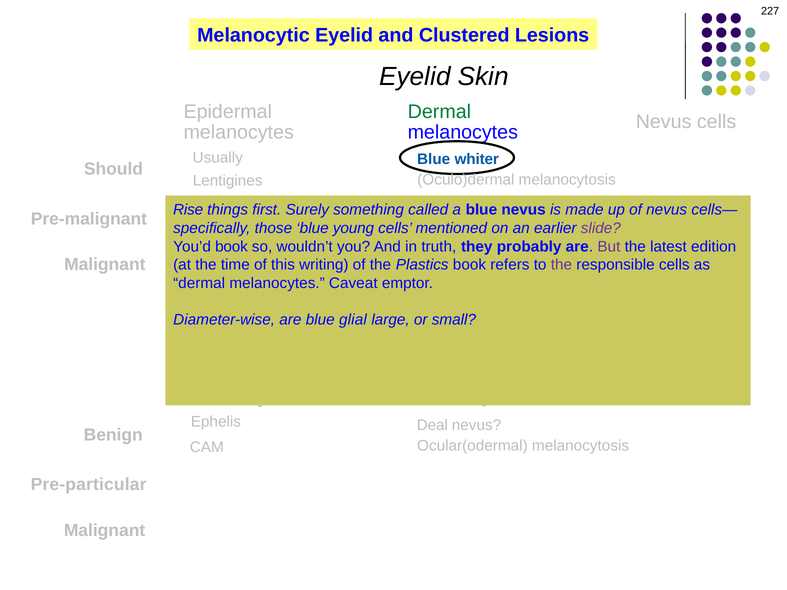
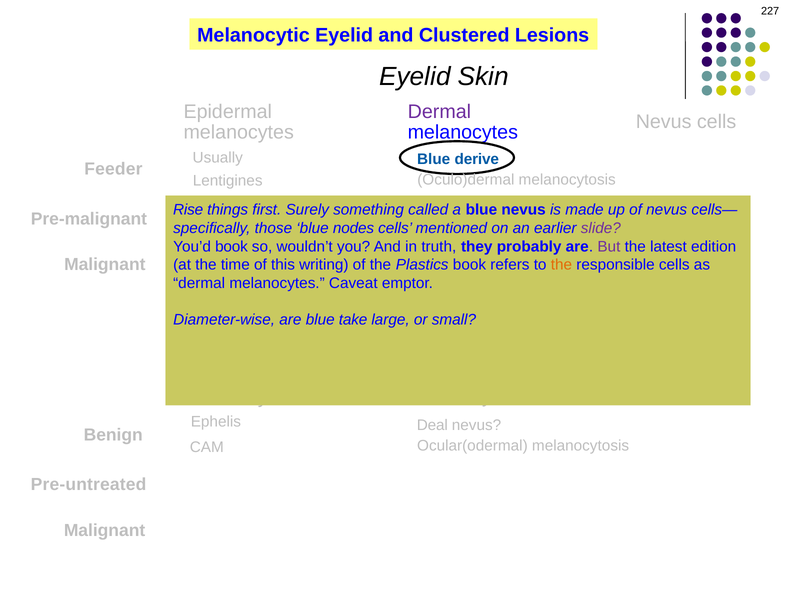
Dermal at (439, 112) colour: green -> purple
whiter: whiter -> derive
Should: Should -> Feeder
young: young -> nodes
the at (561, 265) colour: purple -> orange
glial: glial -> take
Pre-particular: Pre-particular -> Pre-untreated
